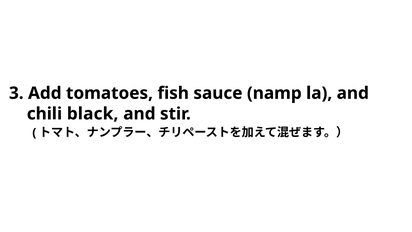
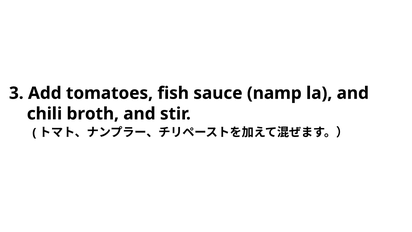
black: black -> broth
